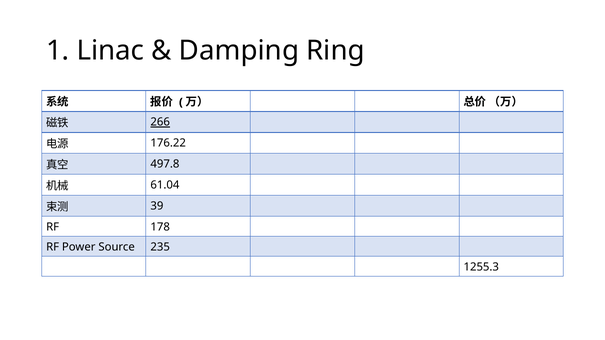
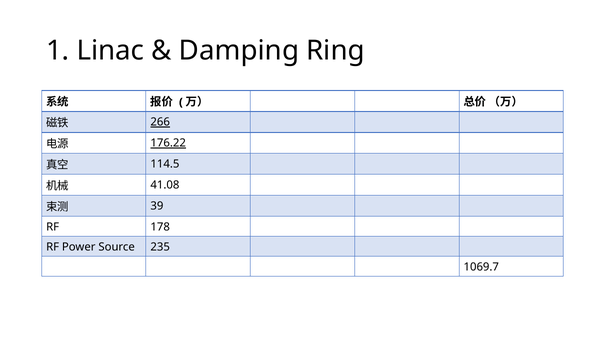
176.22 underline: none -> present
497.8: 497.8 -> 114.5
61.04: 61.04 -> 41.08
1255.3: 1255.3 -> 1069.7
